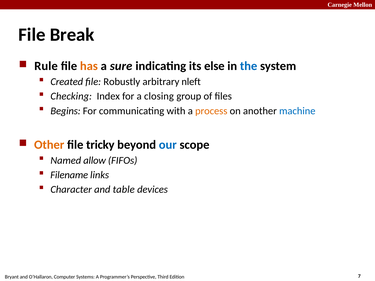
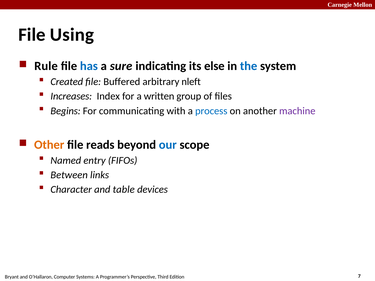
Break: Break -> Using
has colour: orange -> blue
Robustly: Robustly -> Buffered
Checking: Checking -> Increases
closing: closing -> written
process colour: orange -> blue
machine colour: blue -> purple
tricky: tricky -> reads
allow: allow -> entry
Filename: Filename -> Between
